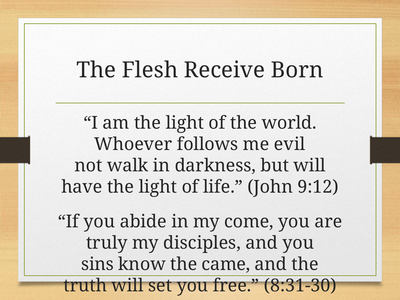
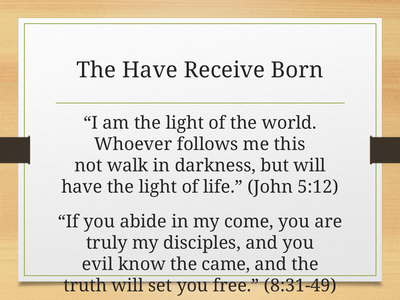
The Flesh: Flesh -> Have
evil: evil -> this
9:12: 9:12 -> 5:12
sins: sins -> evil
8:31-30: 8:31-30 -> 8:31-49
